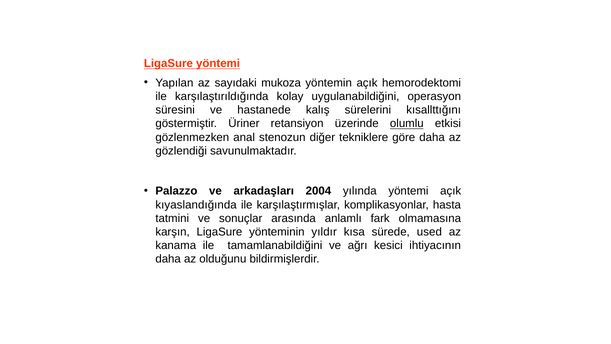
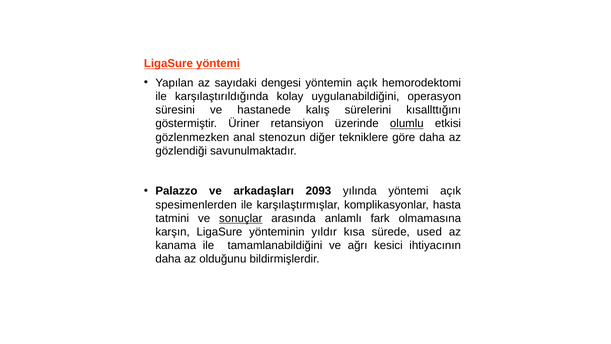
mukoza: mukoza -> dengesi
2004: 2004 -> 2093
kıyaslandığında: kıyaslandığında -> spesimenlerden
sonuçlar underline: none -> present
